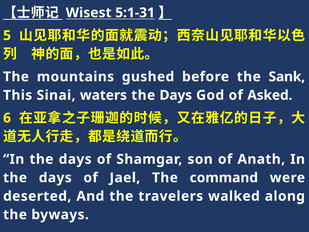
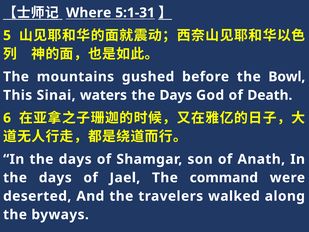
Wisest: Wisest -> Where
Sank: Sank -> Bowl
Asked: Asked -> Death
